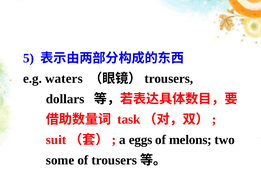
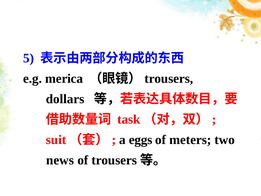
waters: waters -> merica
melons: melons -> meters
some: some -> news
